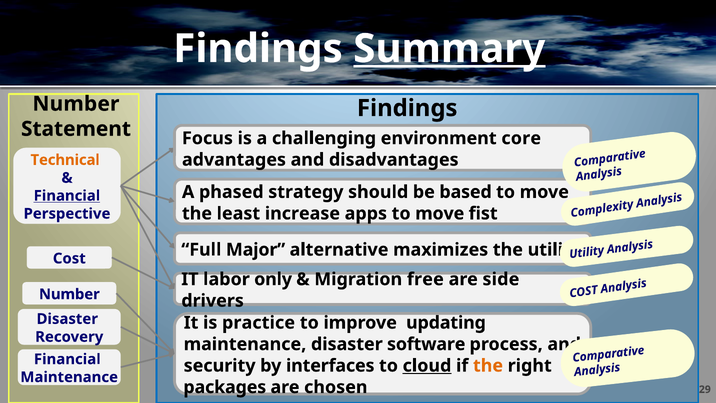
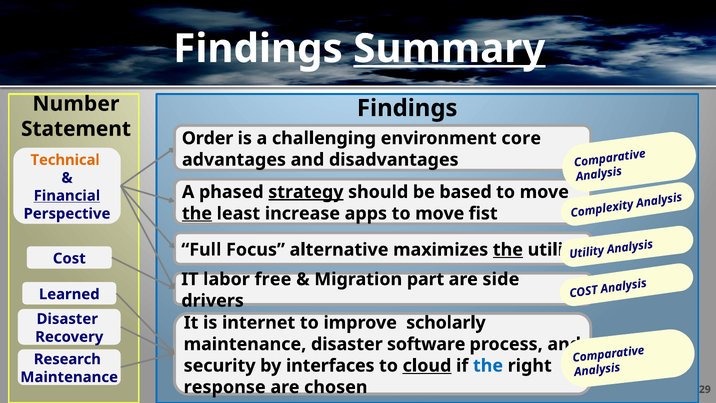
Focus: Focus -> Order
strategy underline: none -> present
the at (197, 213) underline: none -> present
Major: Major -> Focus
the at (508, 250) underline: none -> present
only: only -> free
free: free -> part
Number at (69, 294): Number -> Learned
practice: practice -> internet
updating: updating -> scholarly
Financial at (67, 359): Financial -> Research
the at (488, 366) colour: orange -> blue
packages: packages -> response
